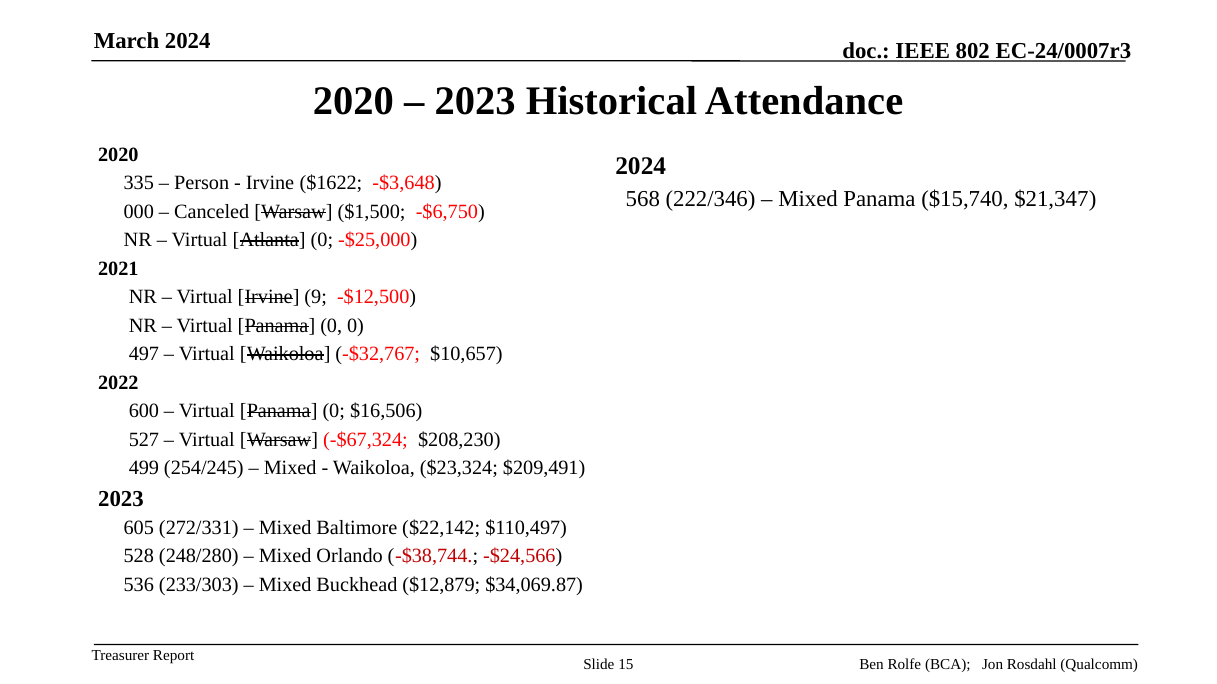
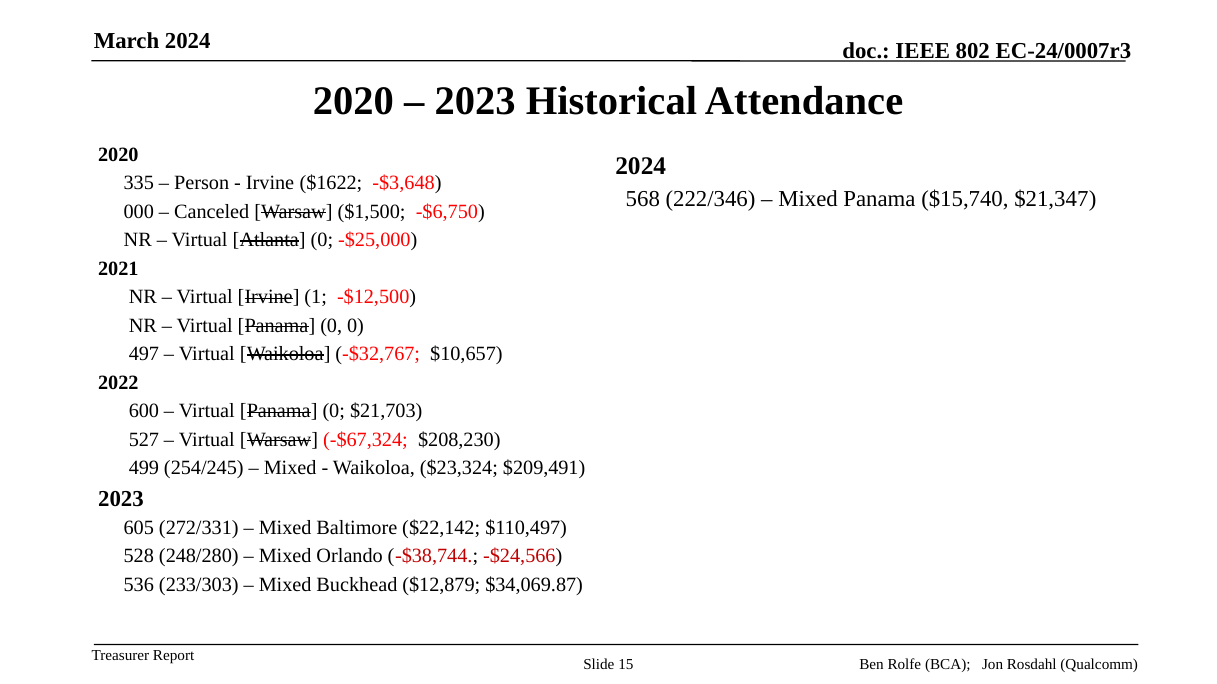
9: 9 -> 1
$16,506: $16,506 -> $21,703
